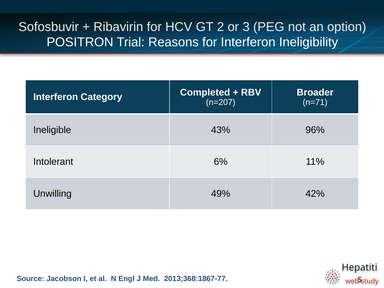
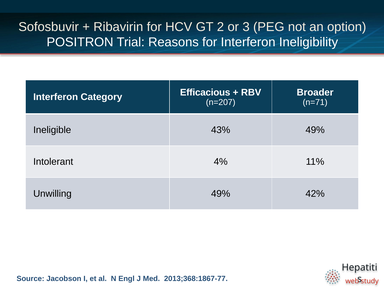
Completed: Completed -> Efficacious
43% 96%: 96% -> 49%
6%: 6% -> 4%
